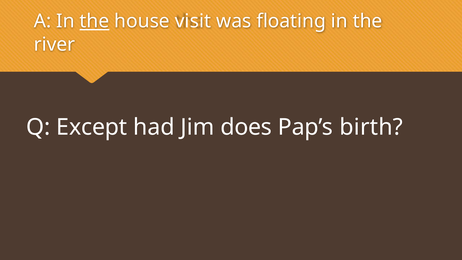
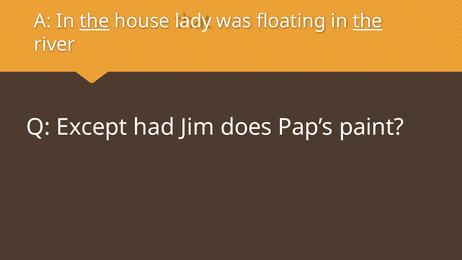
visit: visit -> lady
the at (368, 21) underline: none -> present
birth: birth -> paint
